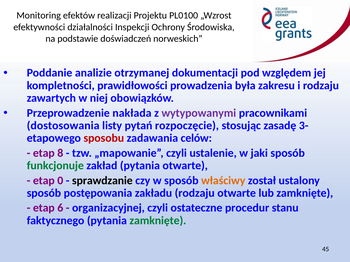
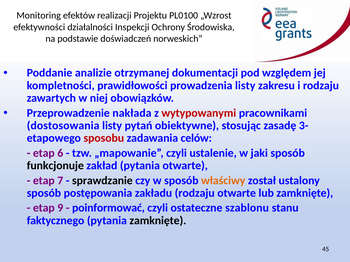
prowadzenia była: była -> listy
wytypowanymi colour: purple -> red
rozpoczęcie: rozpoczęcie -> obiektywne
8: 8 -> 6
funkcjonuje colour: green -> black
0: 0 -> 7
6: 6 -> 9
organizacyjnej: organizacyjnej -> poinformować
procedur: procedur -> szablonu
zamknięte at (158, 221) colour: green -> black
